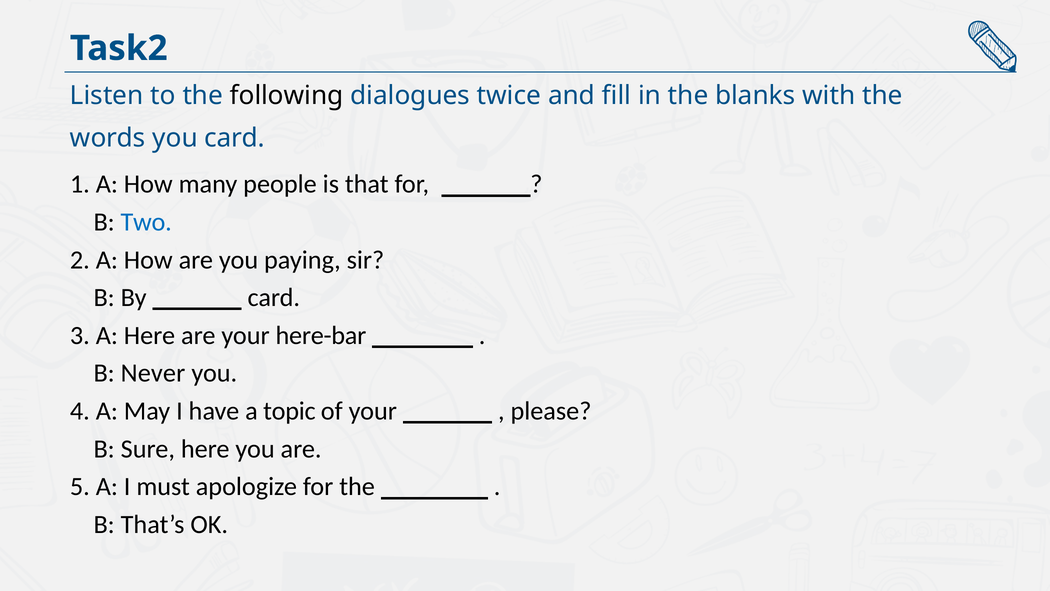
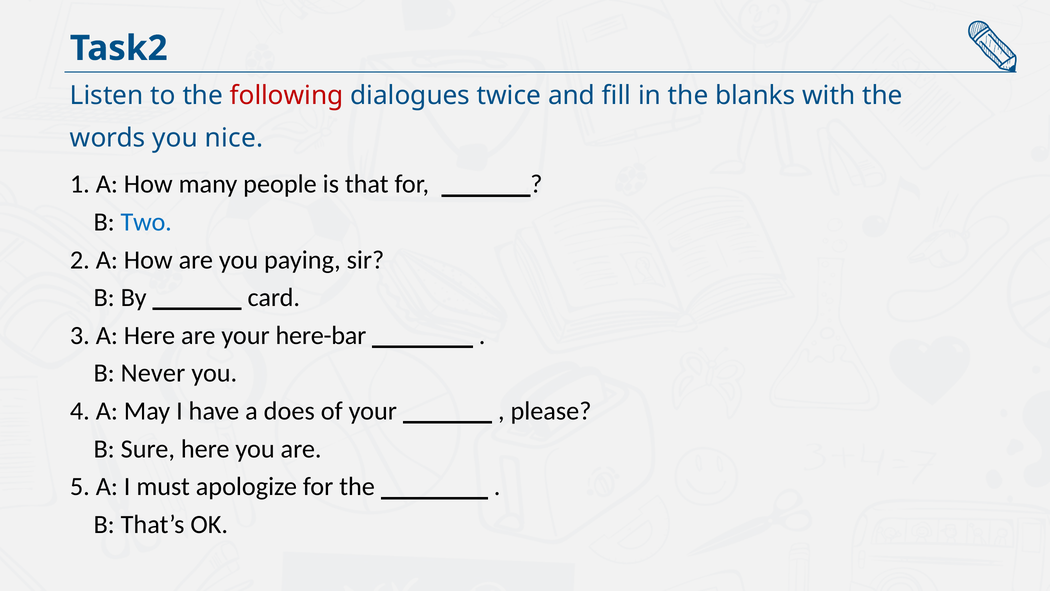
following colour: black -> red
you card: card -> nice
topic: topic -> does
